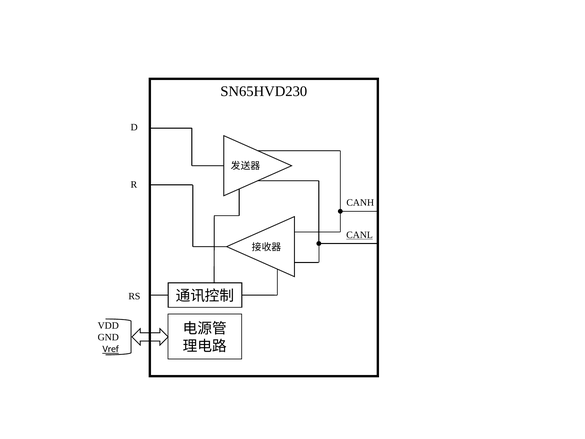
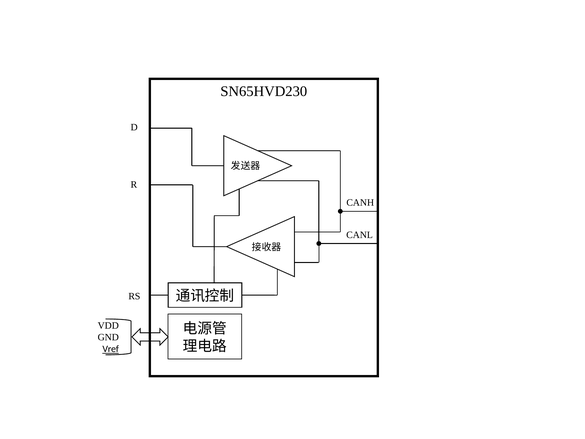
CANL underline: present -> none
